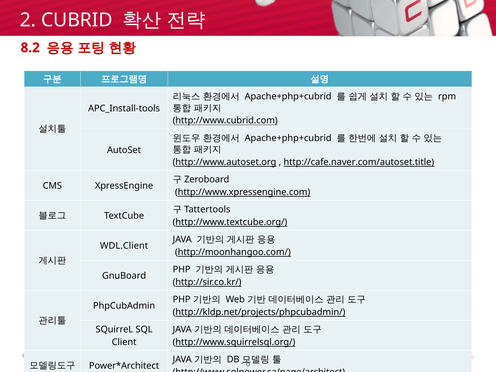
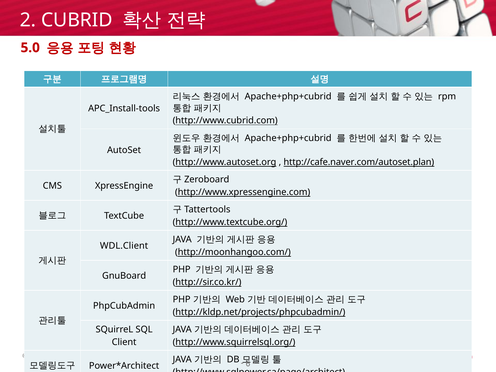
8.2: 8.2 -> 5.0
http://cafe.naver.com/autoset.title: http://cafe.naver.com/autoset.title -> http://cafe.naver.com/autoset.plan
